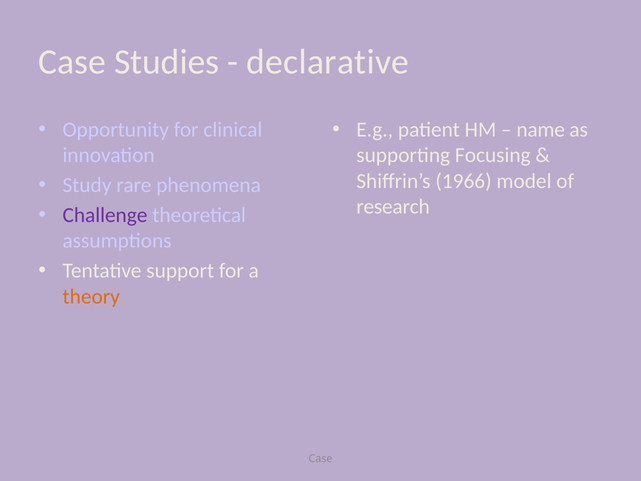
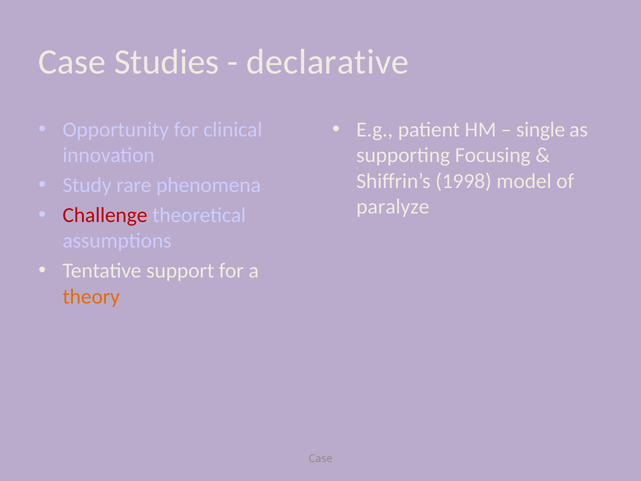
name: name -> single
1966: 1966 -> 1998
research: research -> paralyze
Challenge colour: purple -> red
